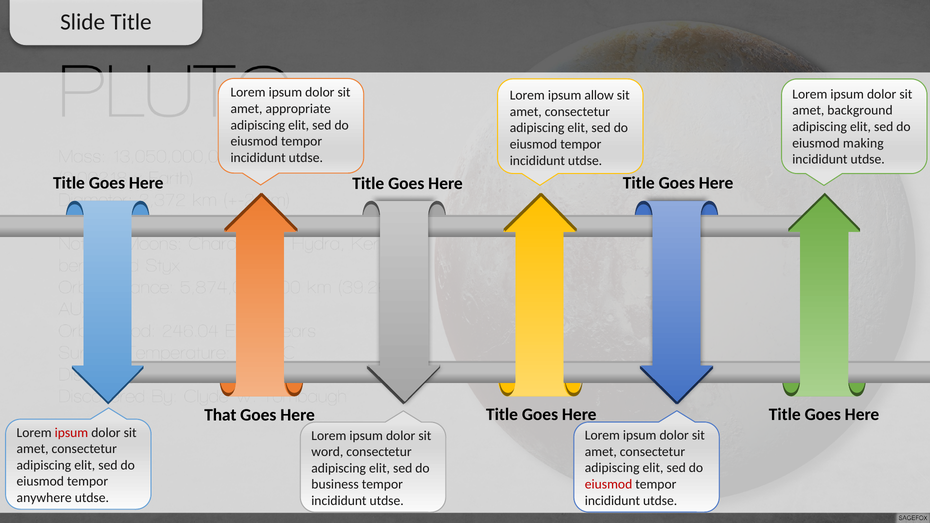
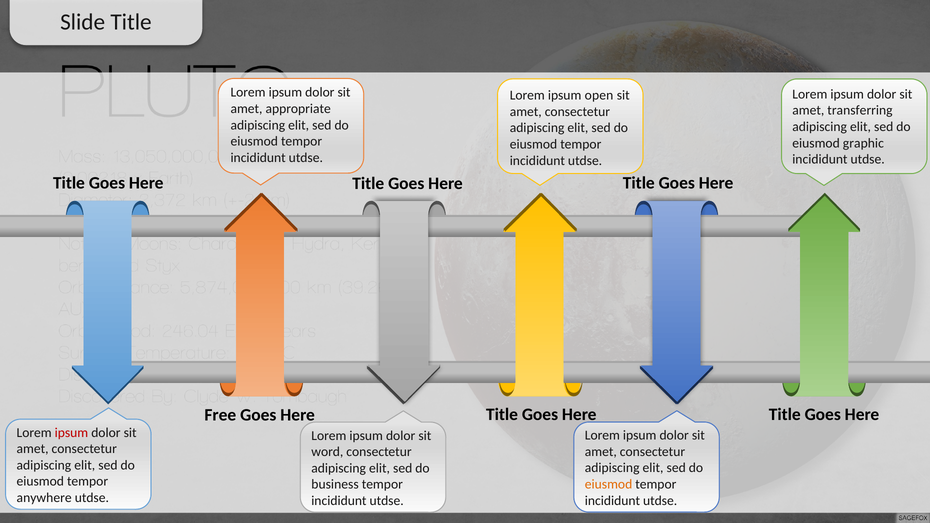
allow: allow -> open
background: background -> transferring
making: making -> graphic
That: That -> Free
eiusmod at (609, 484) colour: red -> orange
